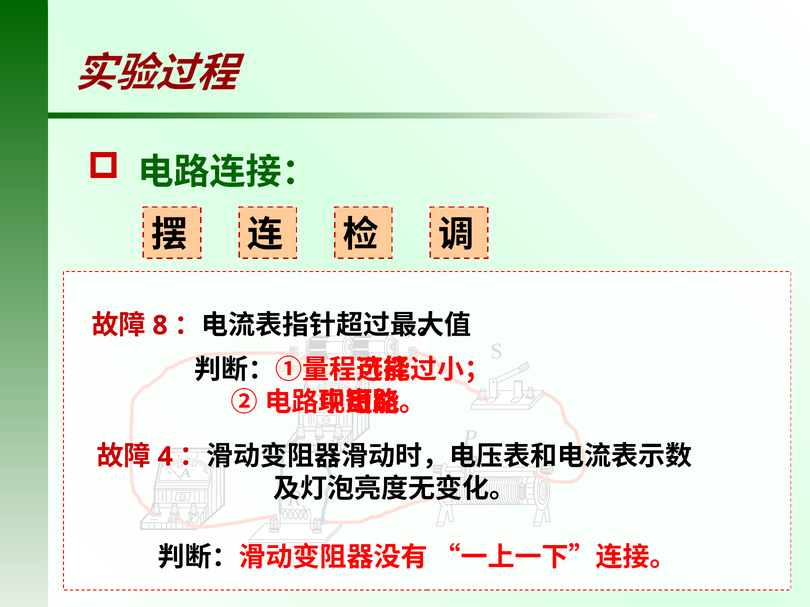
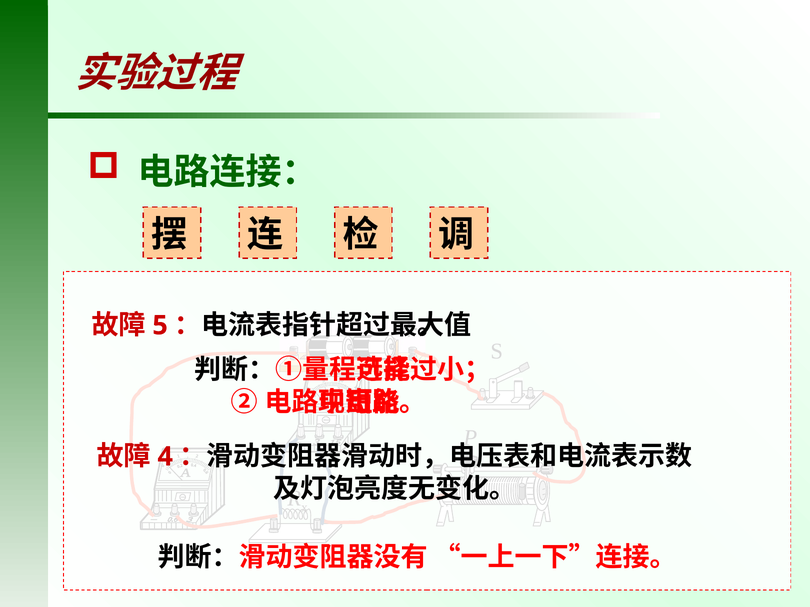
8: 8 -> 5
